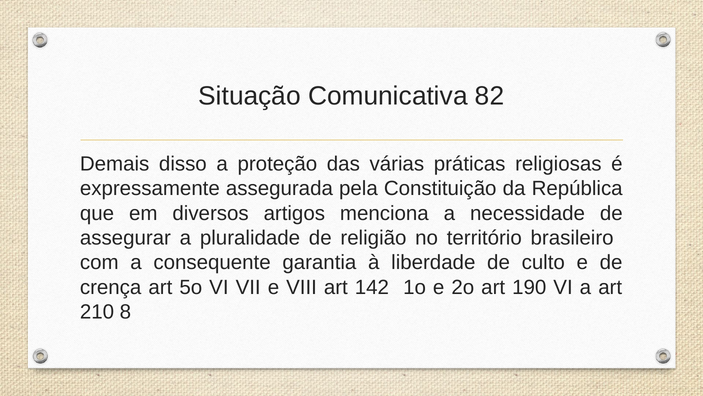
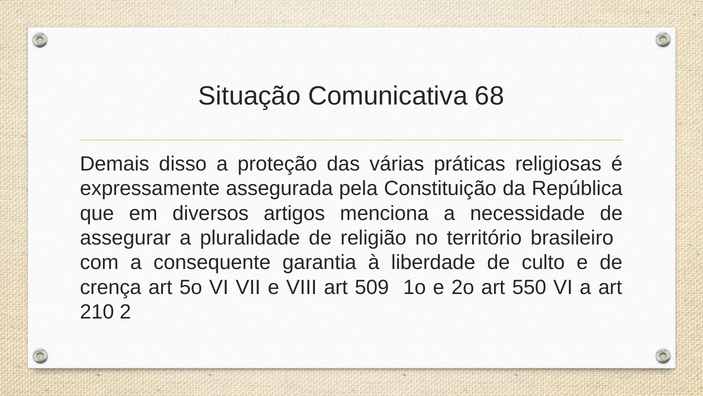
82: 82 -> 68
142: 142 -> 509
190: 190 -> 550
8: 8 -> 2
